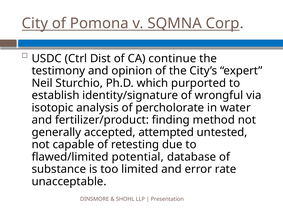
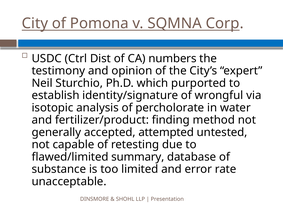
continue: continue -> numbers
potential: potential -> summary
